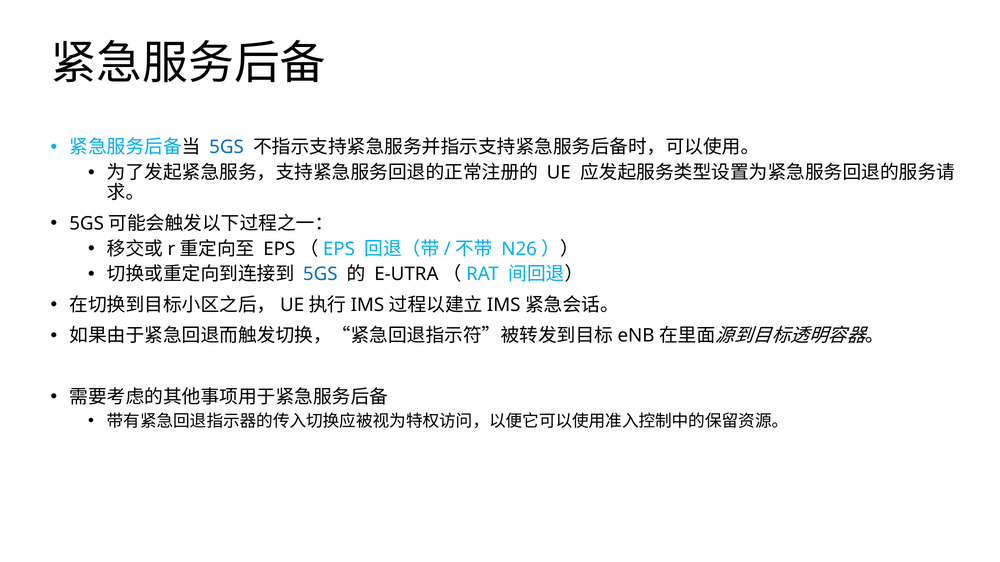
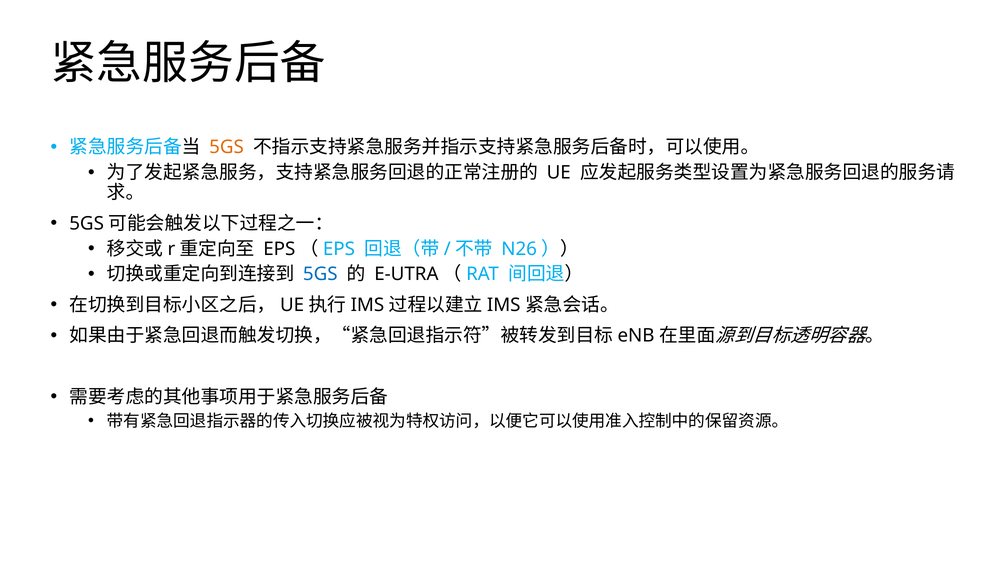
5GS at (227, 147) colour: blue -> orange
